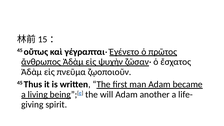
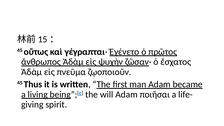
another: another -> ποιῆσαι
